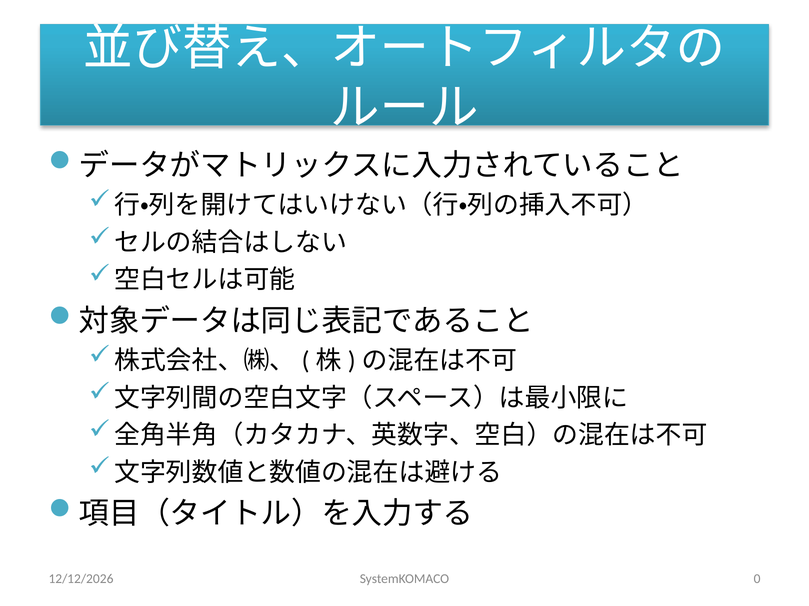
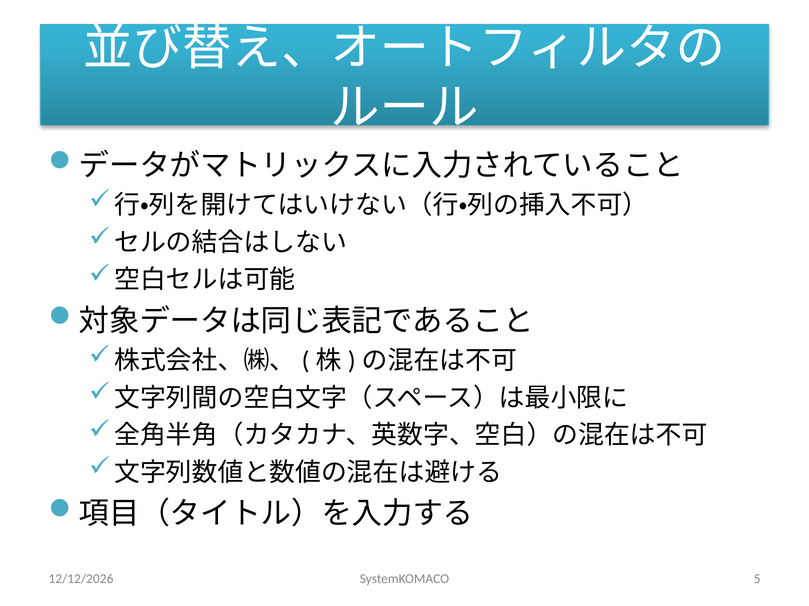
0: 0 -> 5
